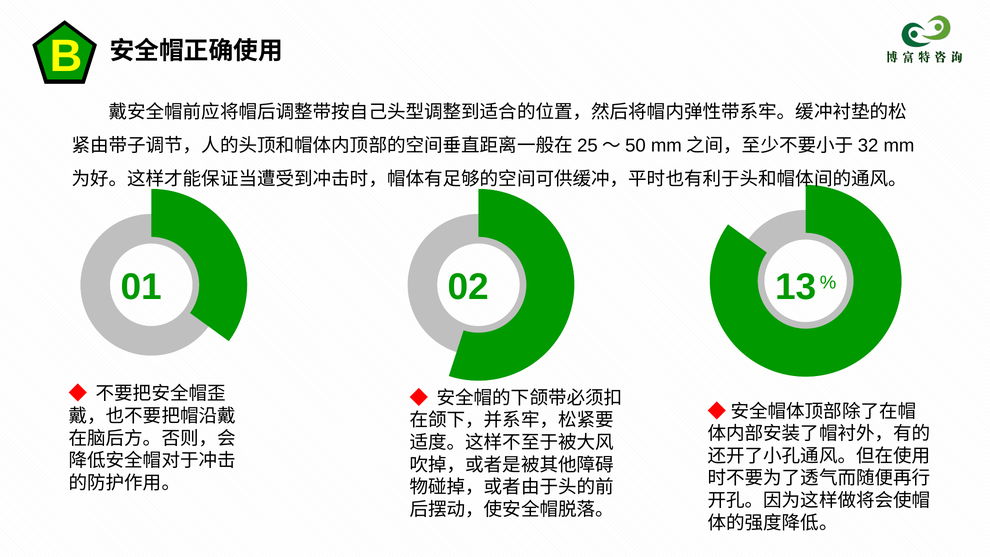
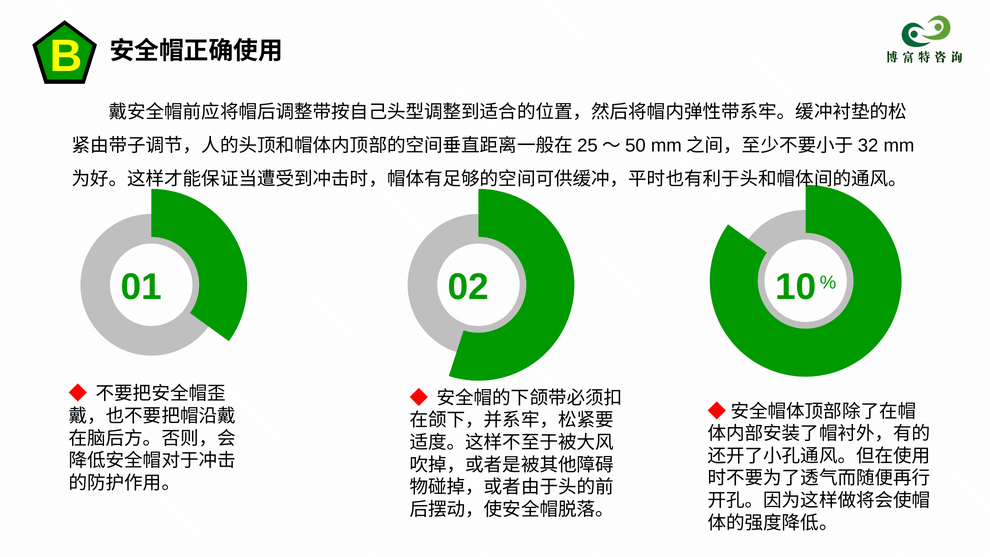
13: 13 -> 10
